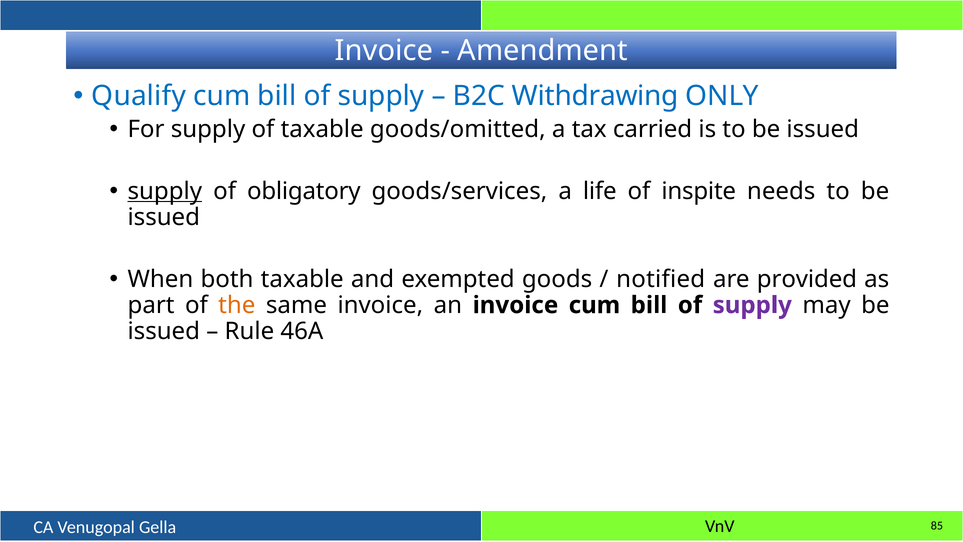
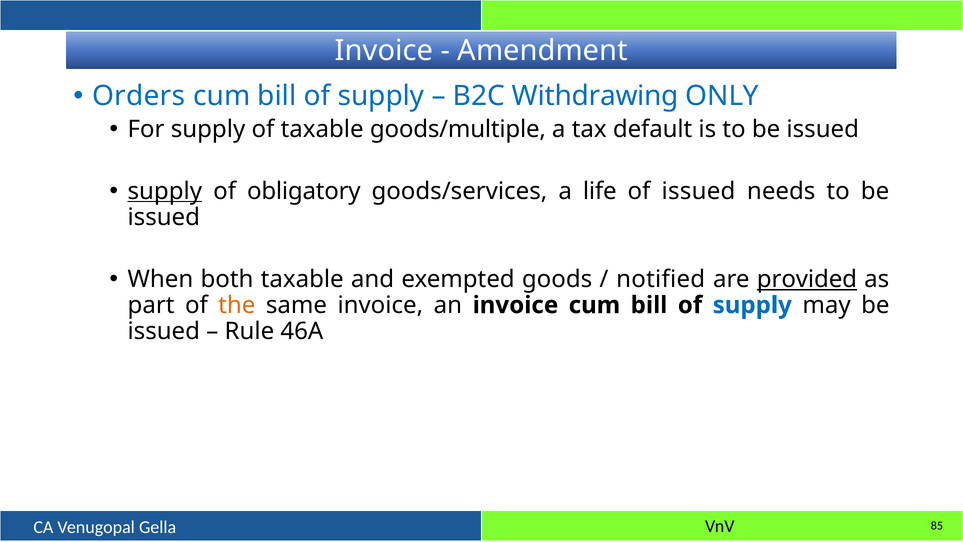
Qualify: Qualify -> Orders
goods/omitted: goods/omitted -> goods/multiple
carried: carried -> default
of inspite: inspite -> issued
provided underline: none -> present
supply at (752, 305) colour: purple -> blue
